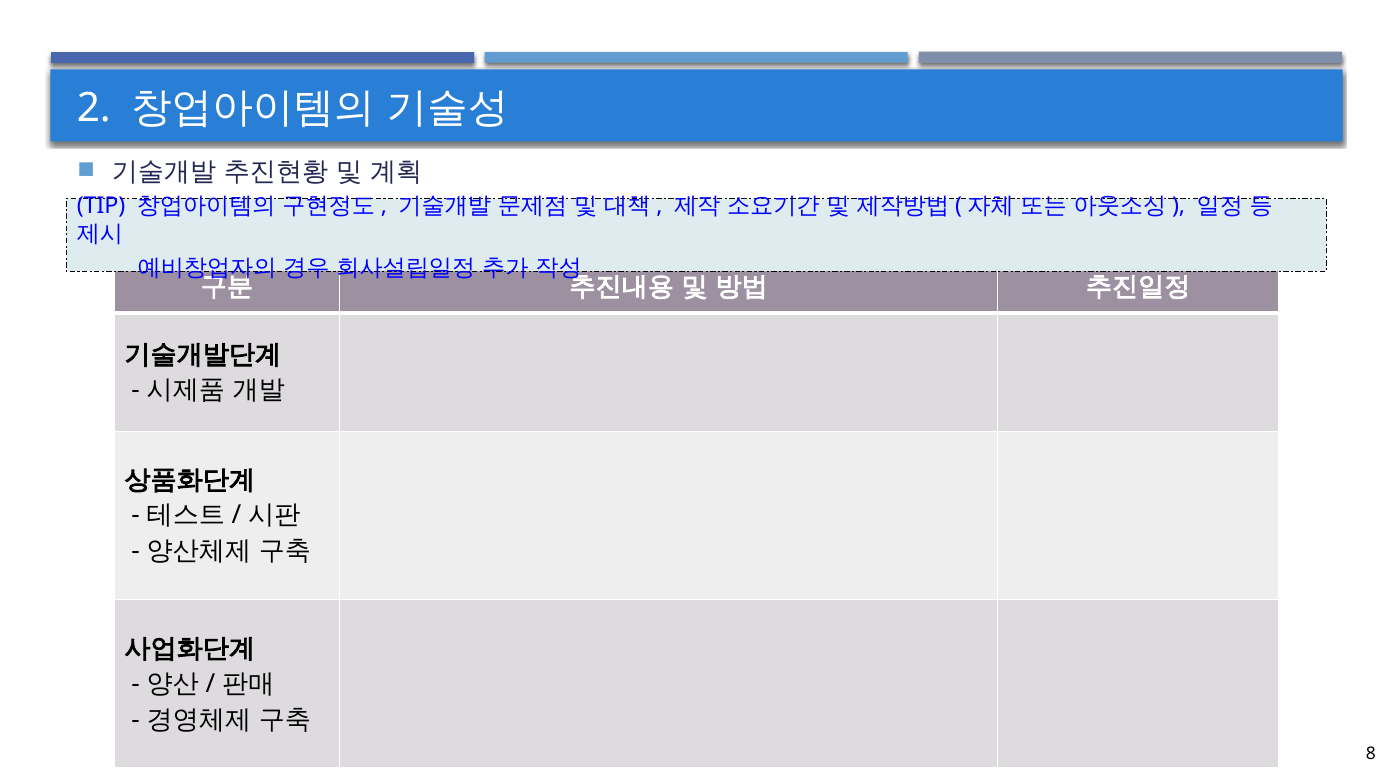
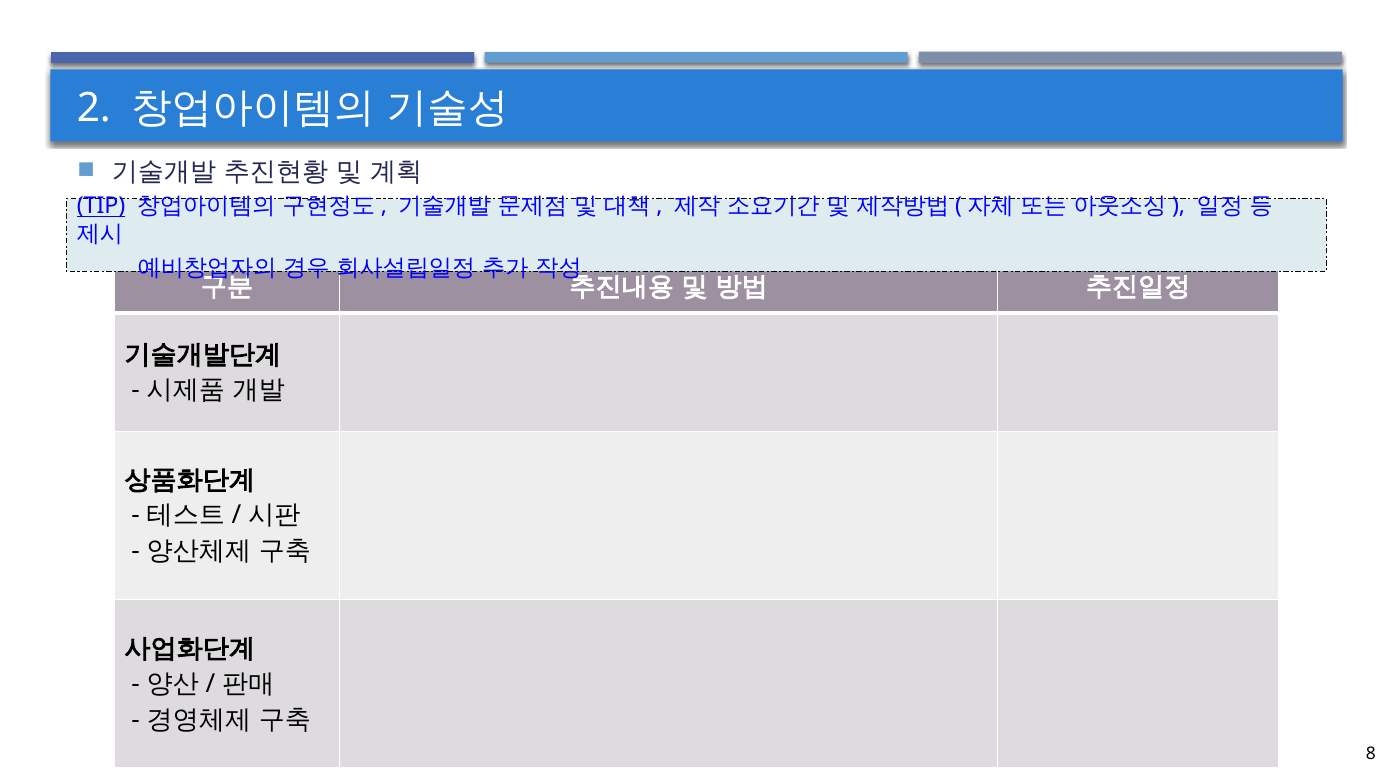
TIP underline: none -> present
